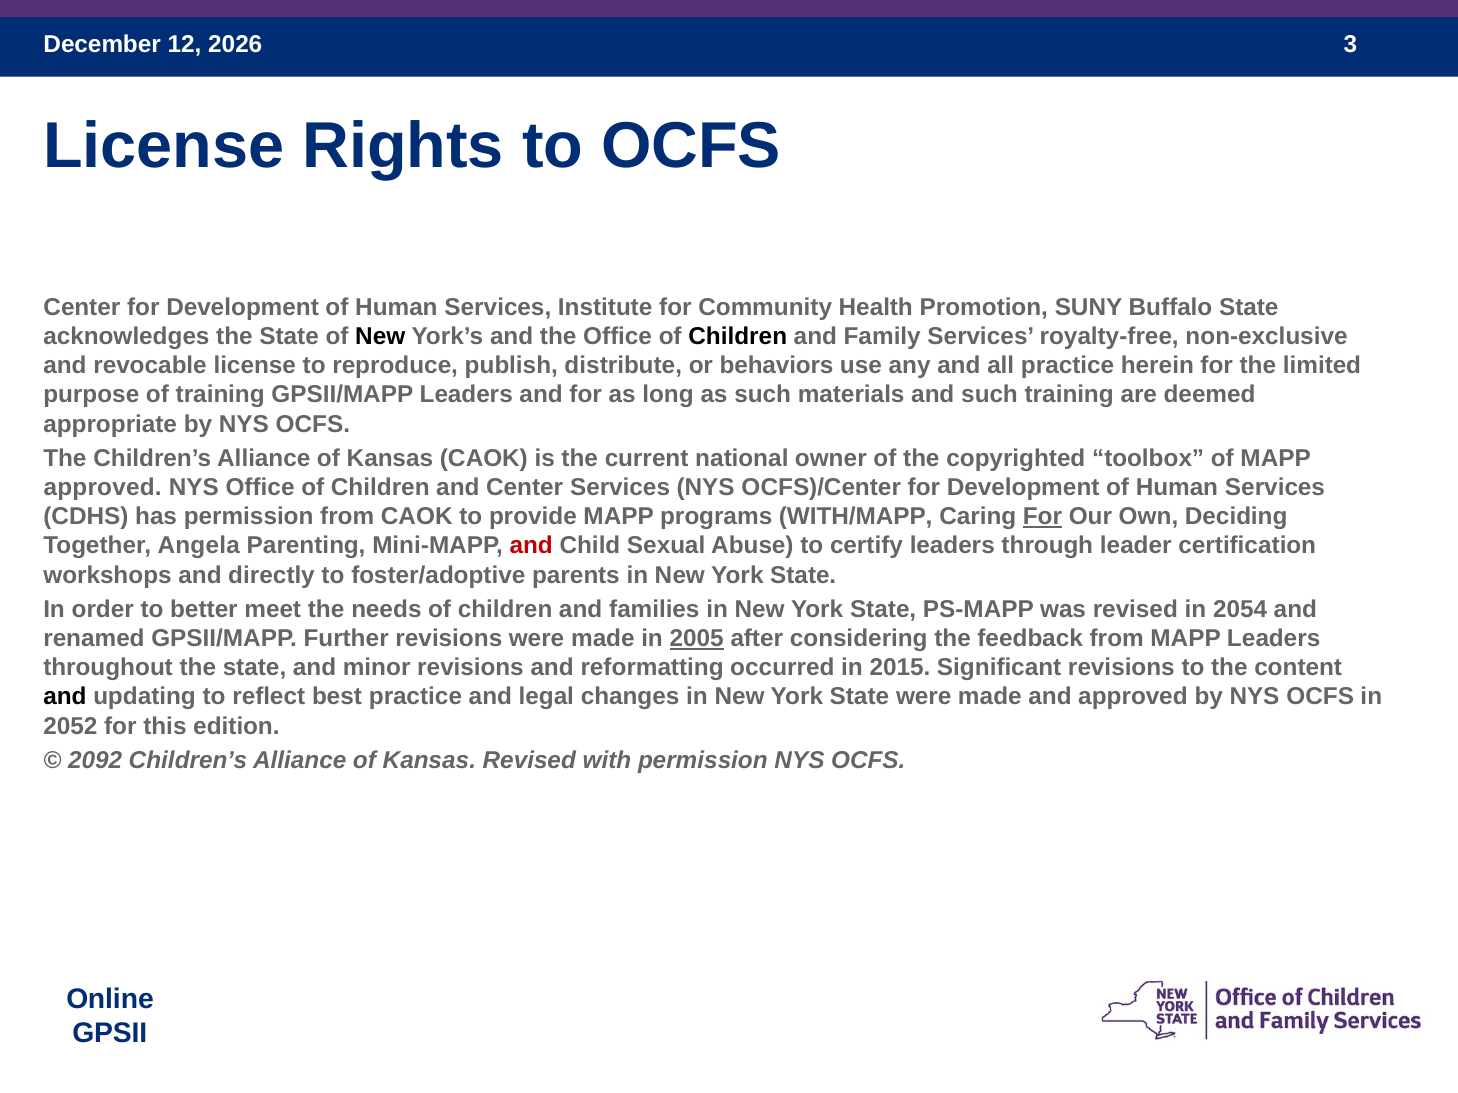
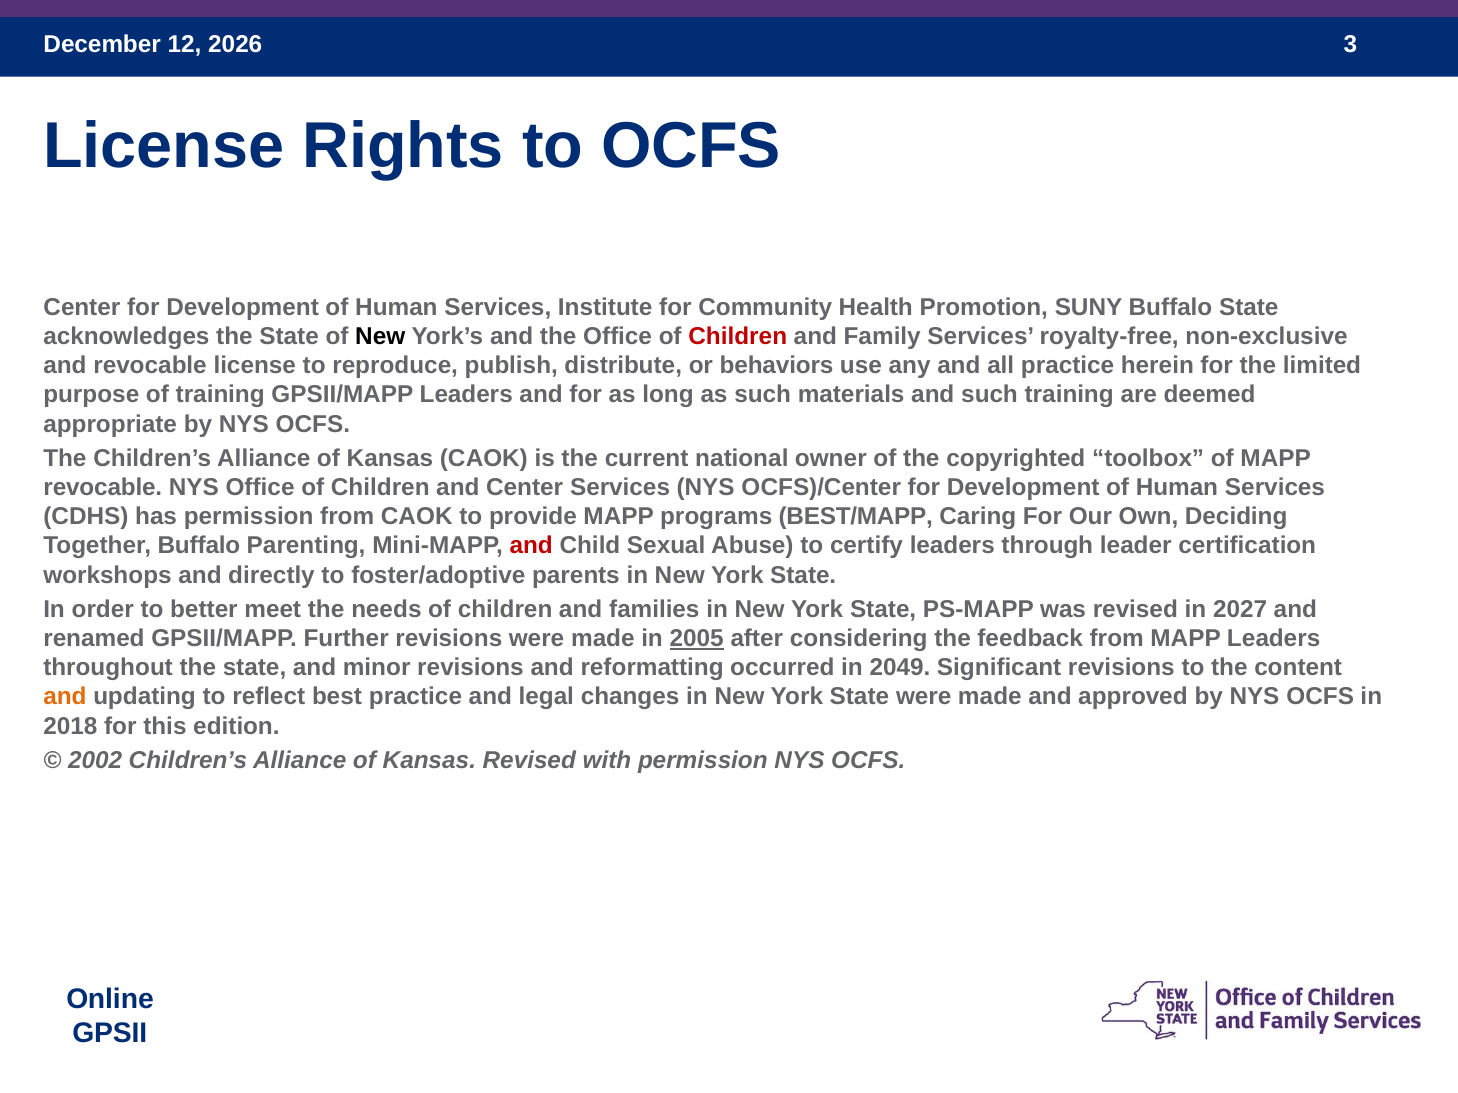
Children at (738, 337) colour: black -> red
approved at (103, 488): approved -> revocable
WITH/MAPP: WITH/MAPP -> BEST/MAPP
For at (1042, 517) underline: present -> none
Together Angela: Angela -> Buffalo
2054: 2054 -> 2027
2015: 2015 -> 2049
and at (65, 697) colour: black -> orange
2052: 2052 -> 2018
2092: 2092 -> 2002
